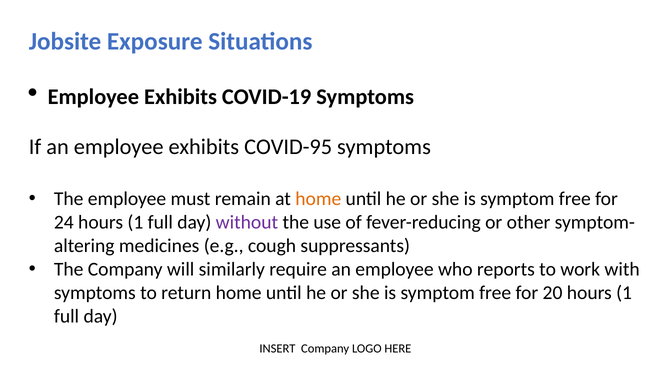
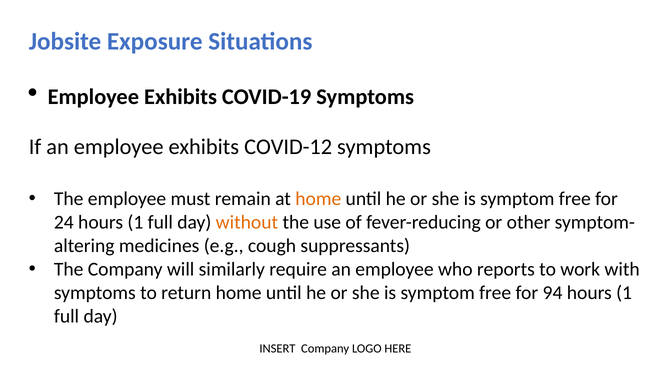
COVID-95: COVID-95 -> COVID-12
without colour: purple -> orange
20: 20 -> 94
